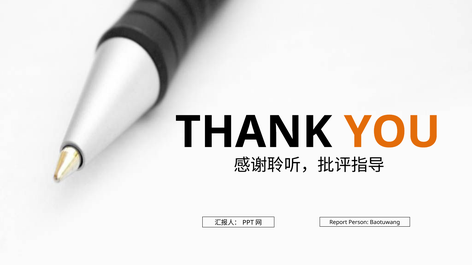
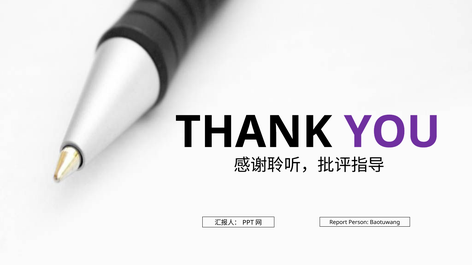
YOU colour: orange -> purple
